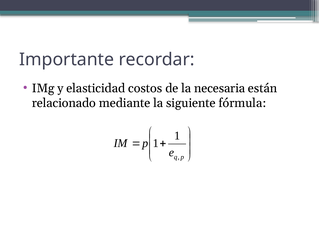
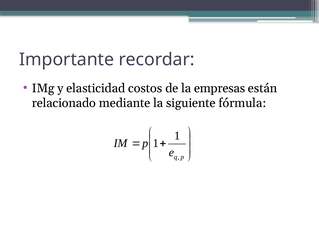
necesaria: necesaria -> empresas
